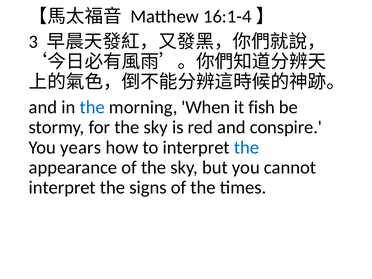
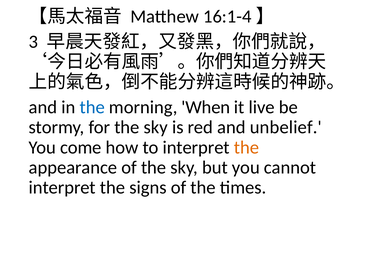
fish: fish -> live
conspire: conspire -> unbelief
years: years -> come
the at (246, 147) colour: blue -> orange
